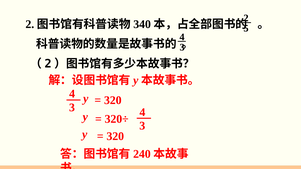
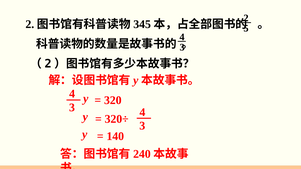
340: 340 -> 345
320 at (115, 136): 320 -> 140
